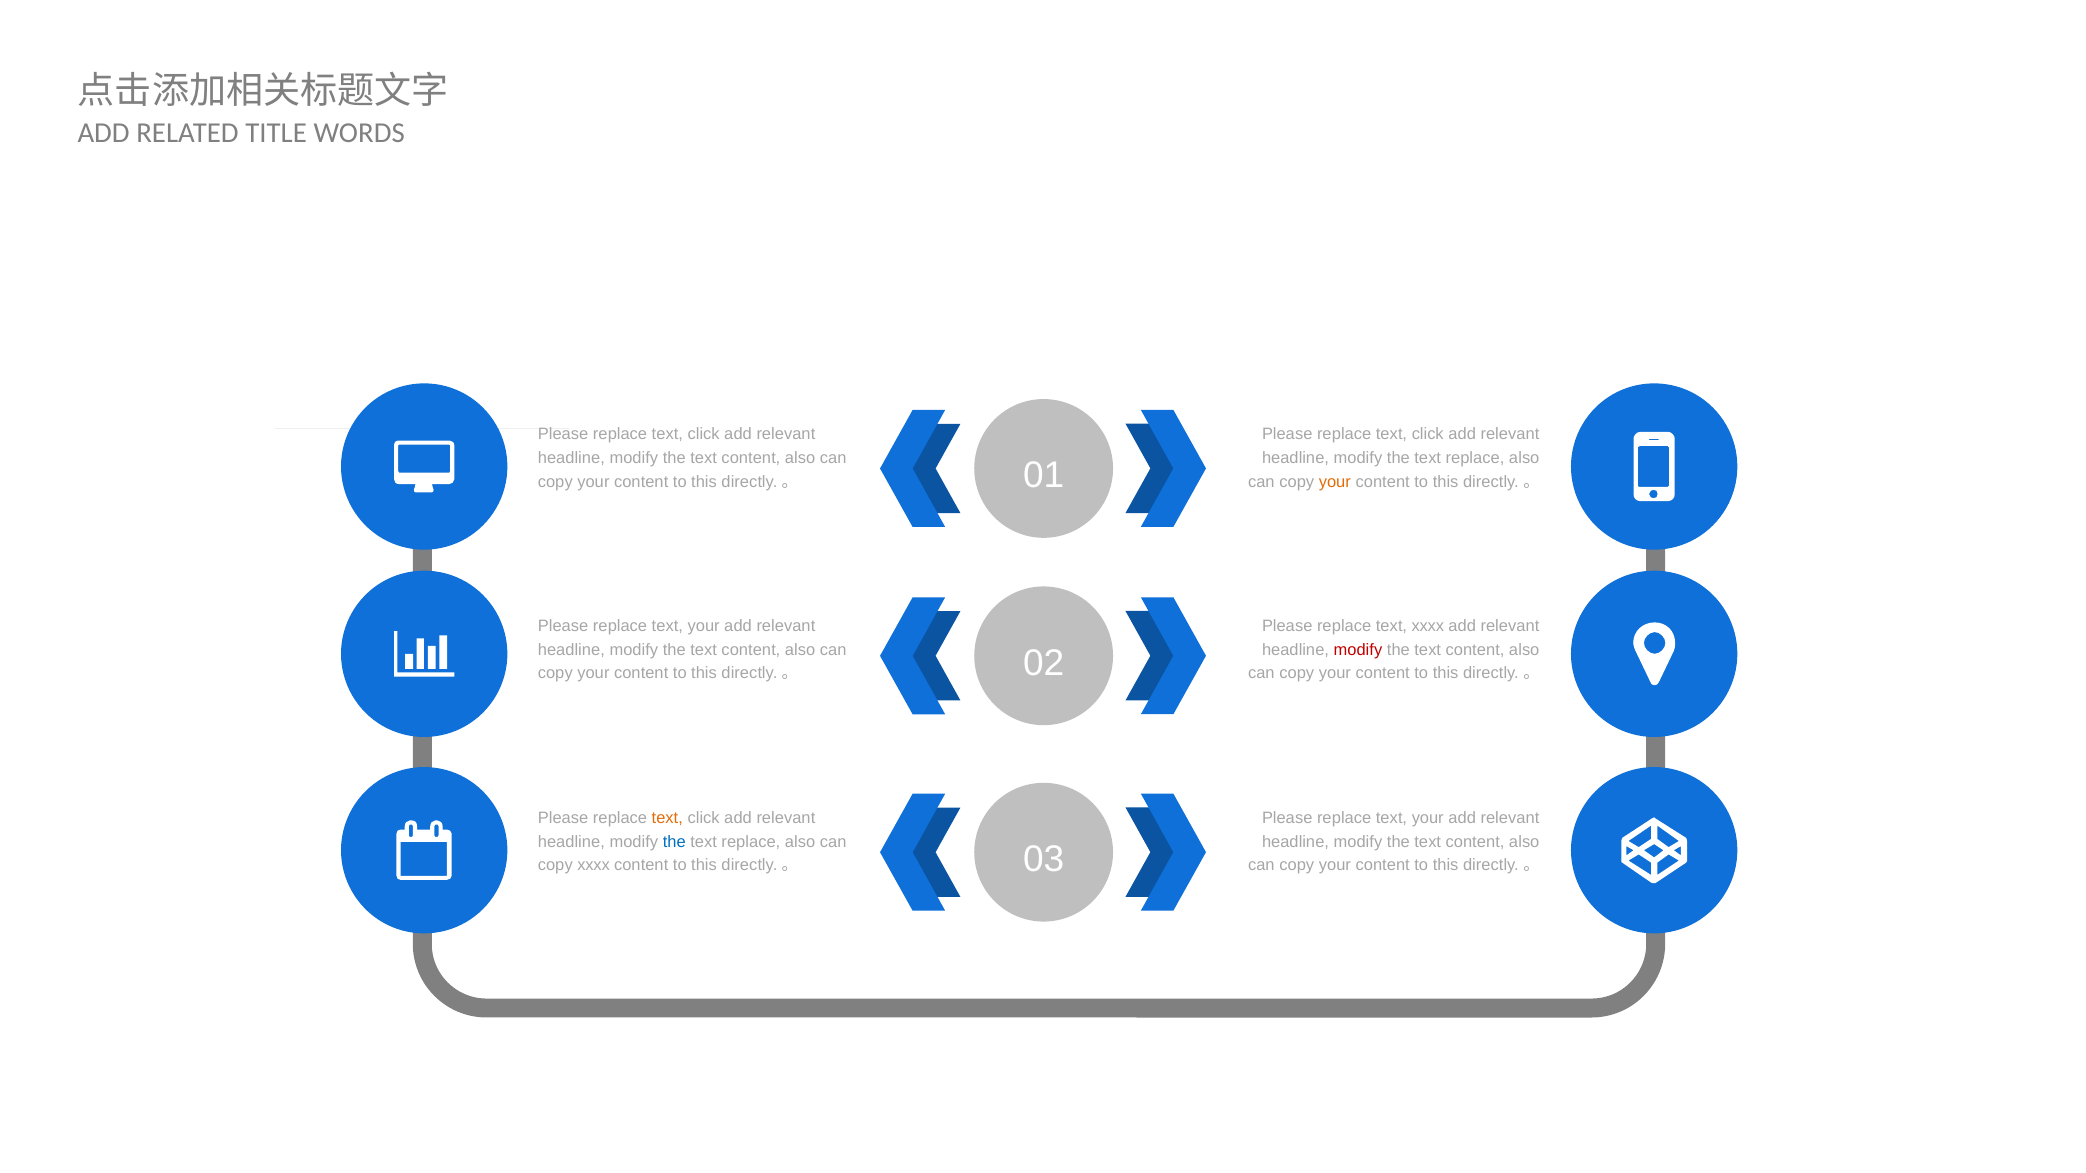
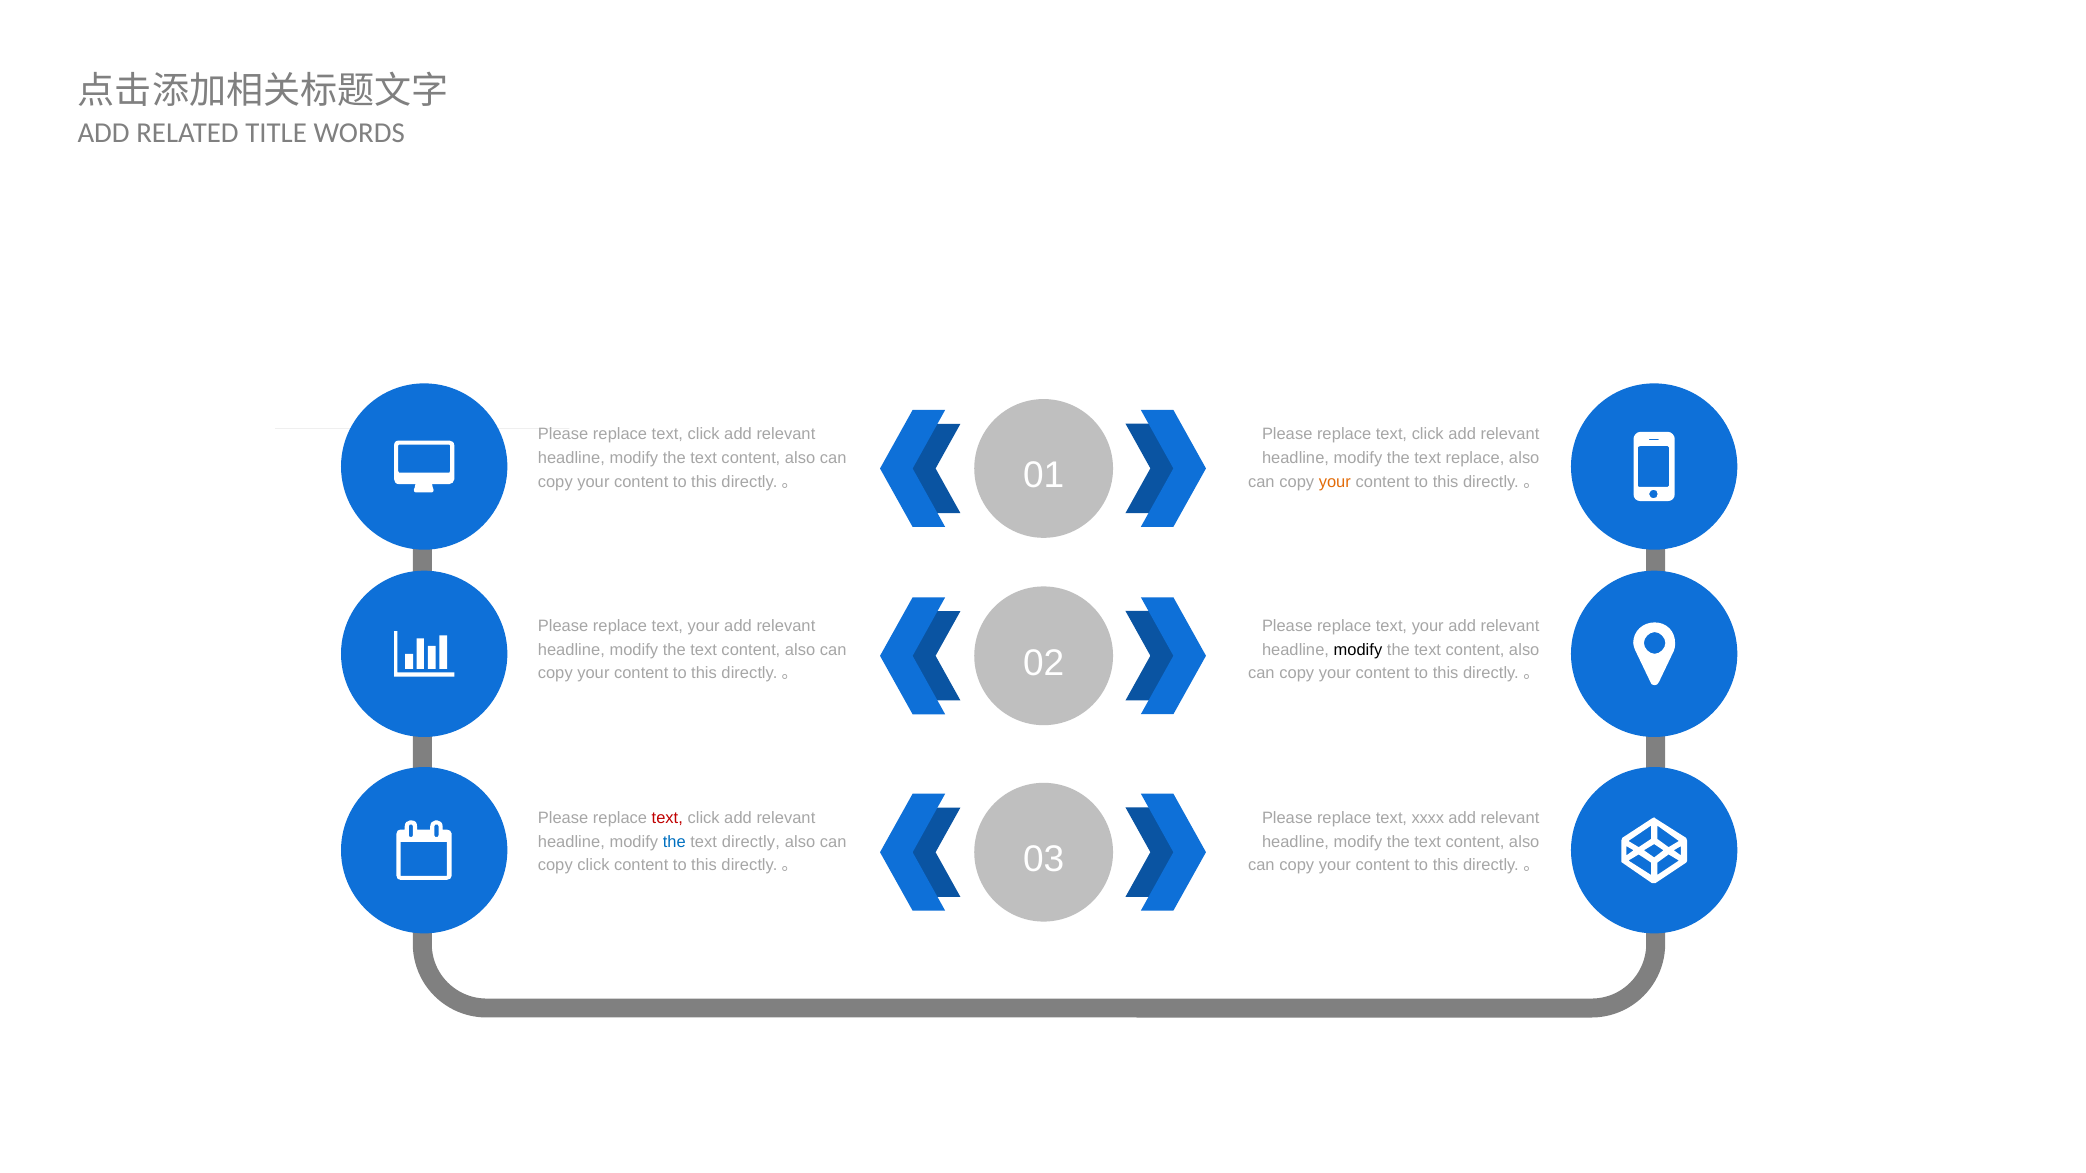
xxxx at (1428, 626): xxxx -> your
modify at (1358, 650) colour: red -> black
text at (667, 818) colour: orange -> red
your at (1428, 818): your -> xxxx
replace at (751, 842): replace -> directly
copy xxxx: xxxx -> click
